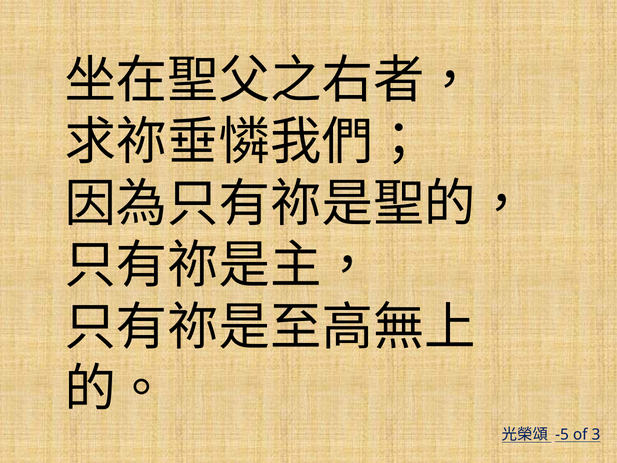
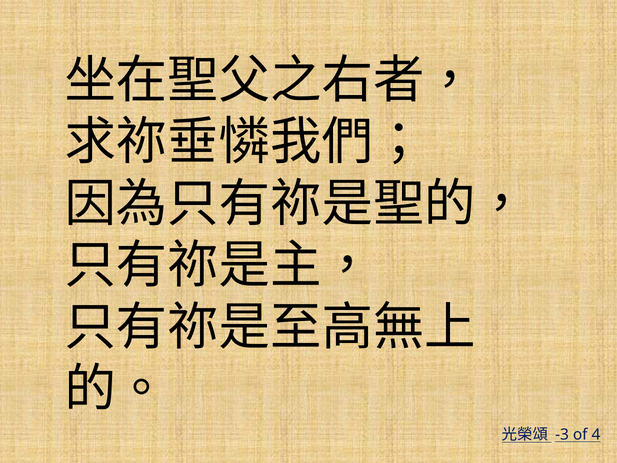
-5: -5 -> -3
3: 3 -> 4
